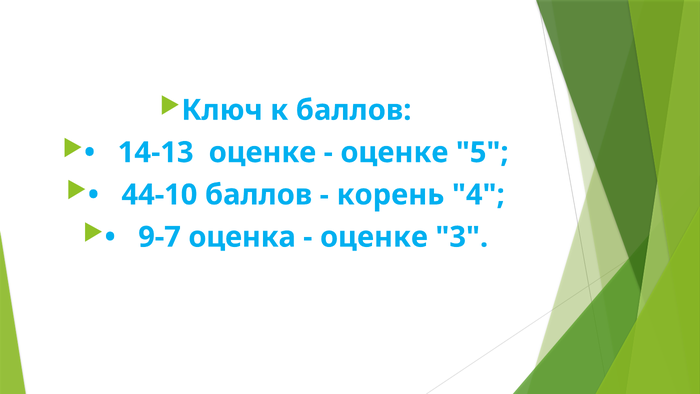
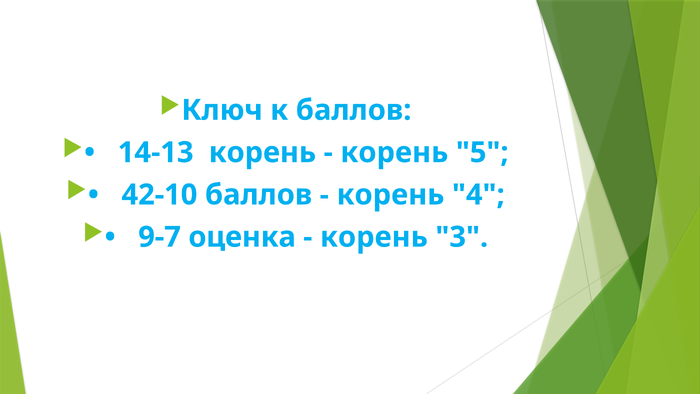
14-13 оценке: оценке -> корень
оценке at (394, 152): оценке -> корень
44-10: 44-10 -> 42-10
оценке at (374, 237): оценке -> корень
